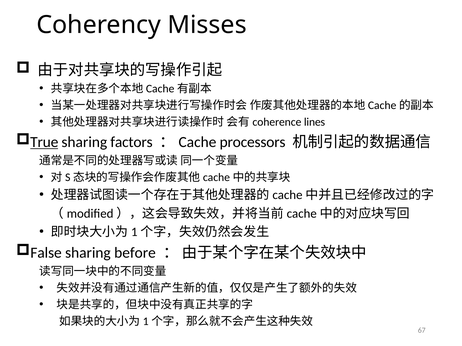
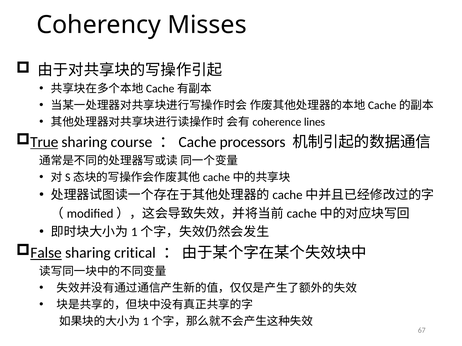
factors: factors -> course
False underline: none -> present
before: before -> critical
